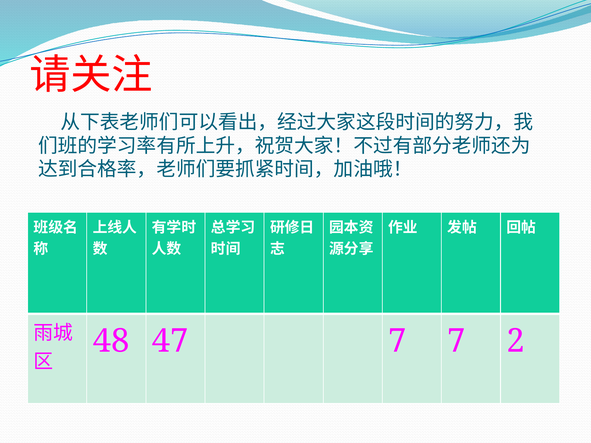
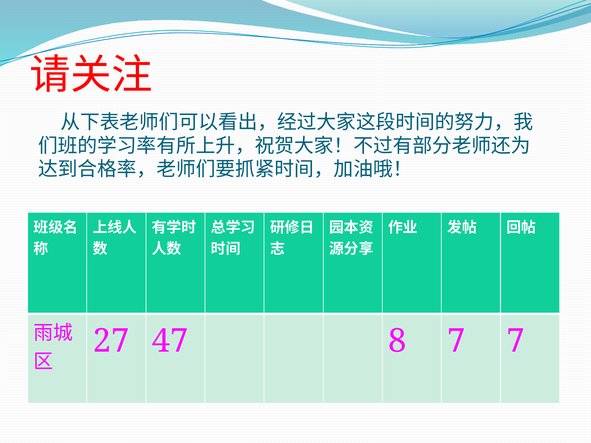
48: 48 -> 27
47 7: 7 -> 8
7 2: 2 -> 7
